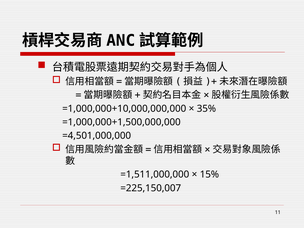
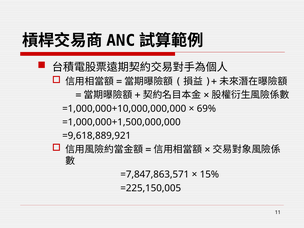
35%: 35% -> 69%
=4,501,000,000: =4,501,000,000 -> =9,618,889,921
=1,511,000,000: =1,511,000,000 -> =7,847,863,571
=225,150,007: =225,150,007 -> =225,150,005
